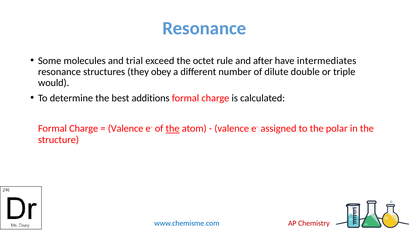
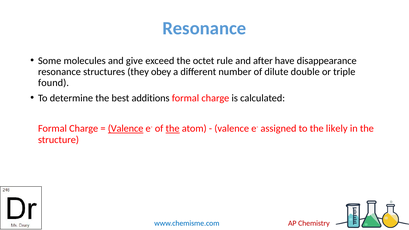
trial: trial -> give
intermediates: intermediates -> disappearance
would: would -> found
Valence at (126, 129) underline: none -> present
polar: polar -> likely
